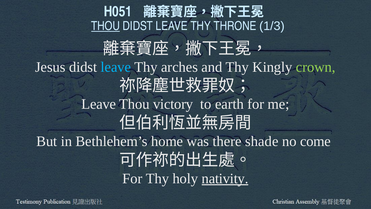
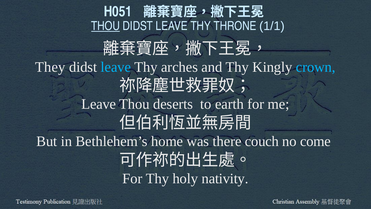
1/3: 1/3 -> 1/1
Jesus: Jesus -> They
crown colour: light green -> light blue
victory: victory -> deserts
shade: shade -> couch
nativity underline: present -> none
